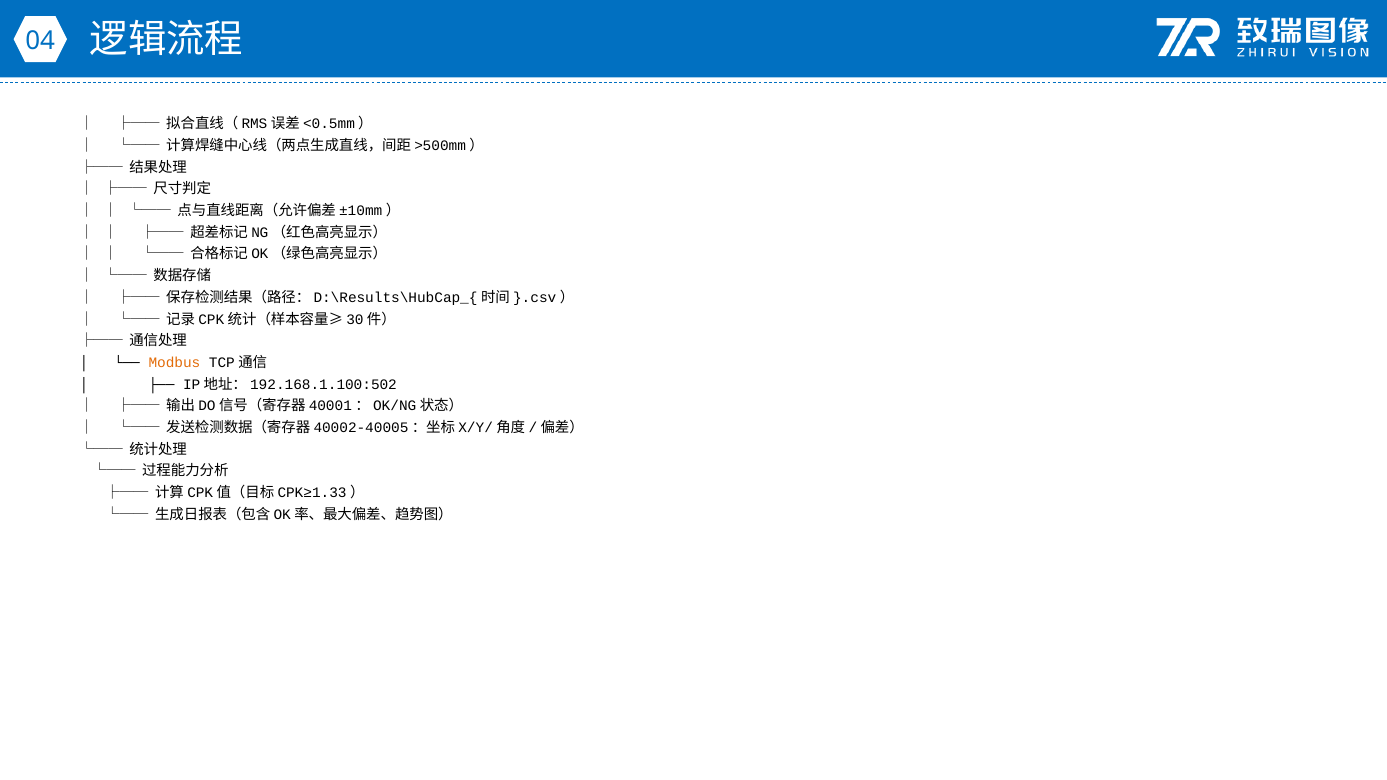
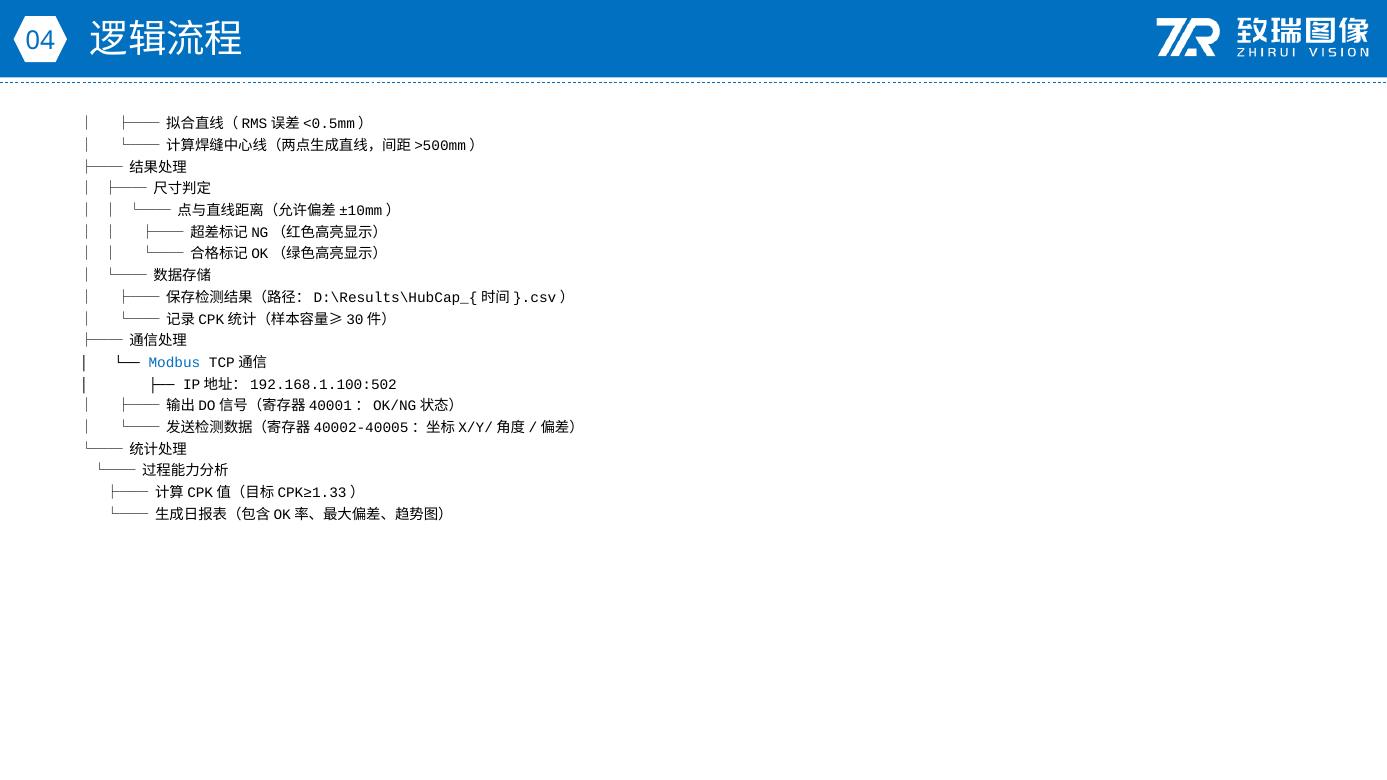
Modbus colour: orange -> blue
